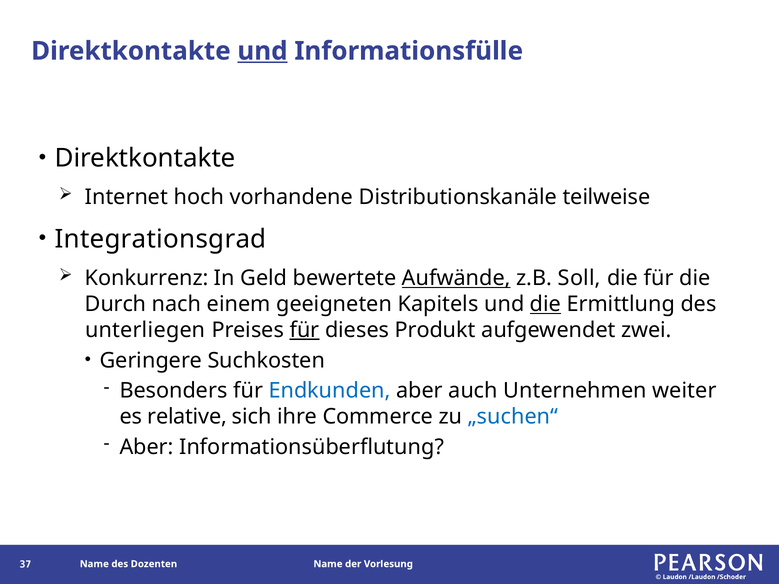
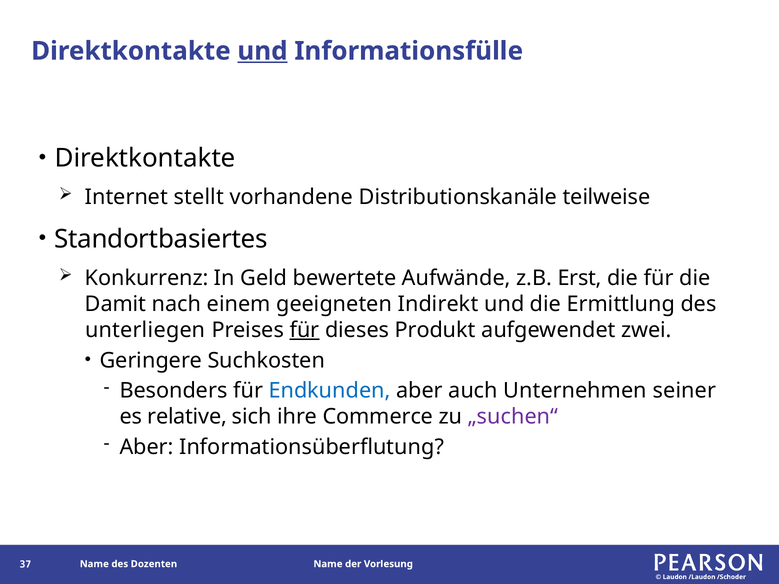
hoch: hoch -> stellt
Integrationsgrad: Integrationsgrad -> Standortbasiertes
Aufwände underline: present -> none
Soll: Soll -> Erst
Durch: Durch -> Damit
Kapitels: Kapitels -> Indirekt
die at (546, 304) underline: present -> none
weiter: weiter -> seiner
„suchen“ colour: blue -> purple
